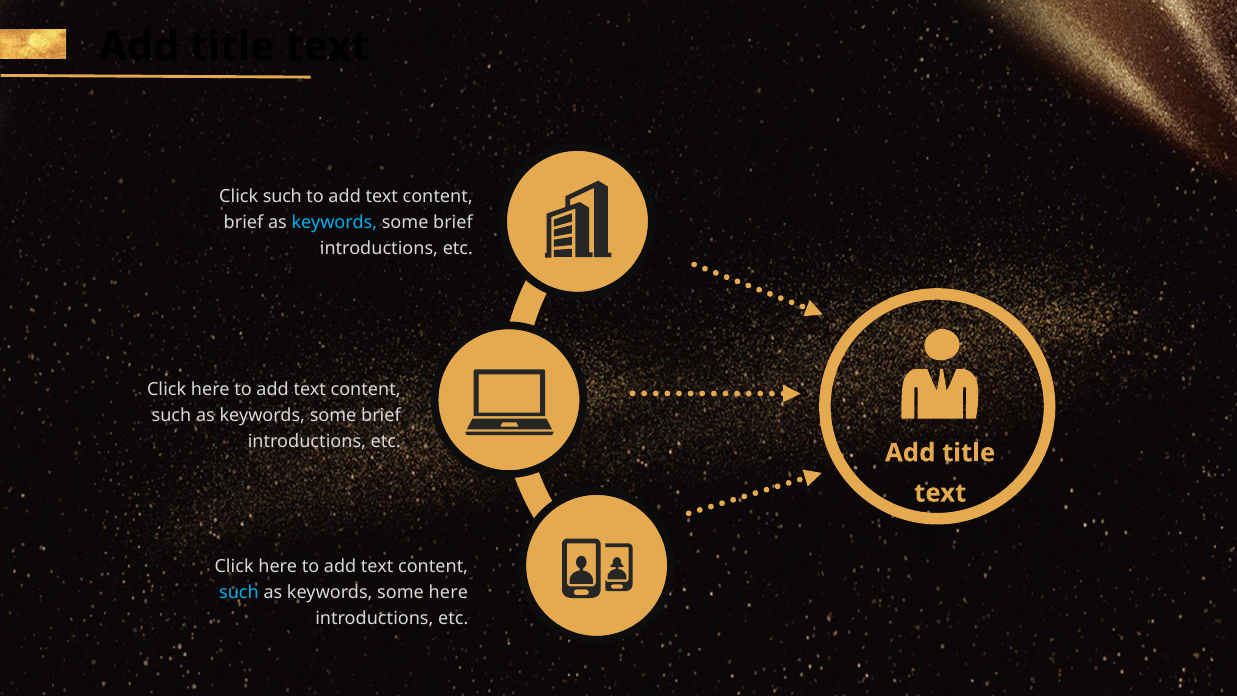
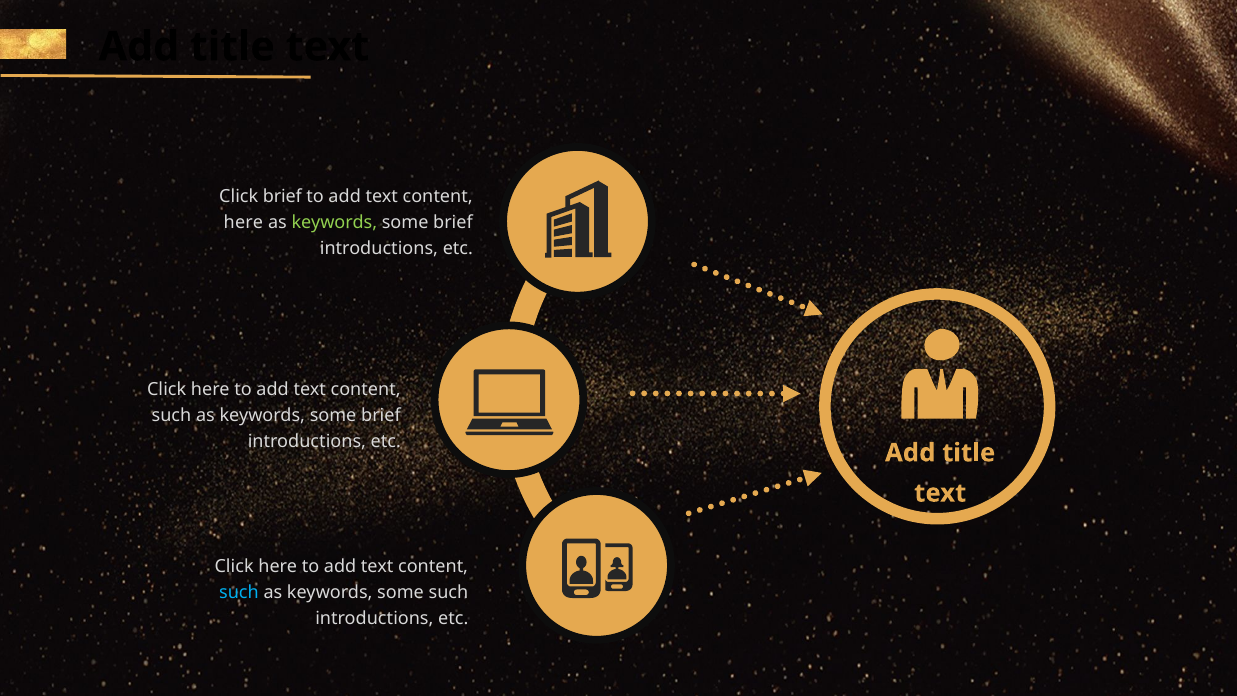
Click such: such -> brief
brief at (244, 223): brief -> here
keywords at (334, 223) colour: light blue -> light green
some here: here -> such
